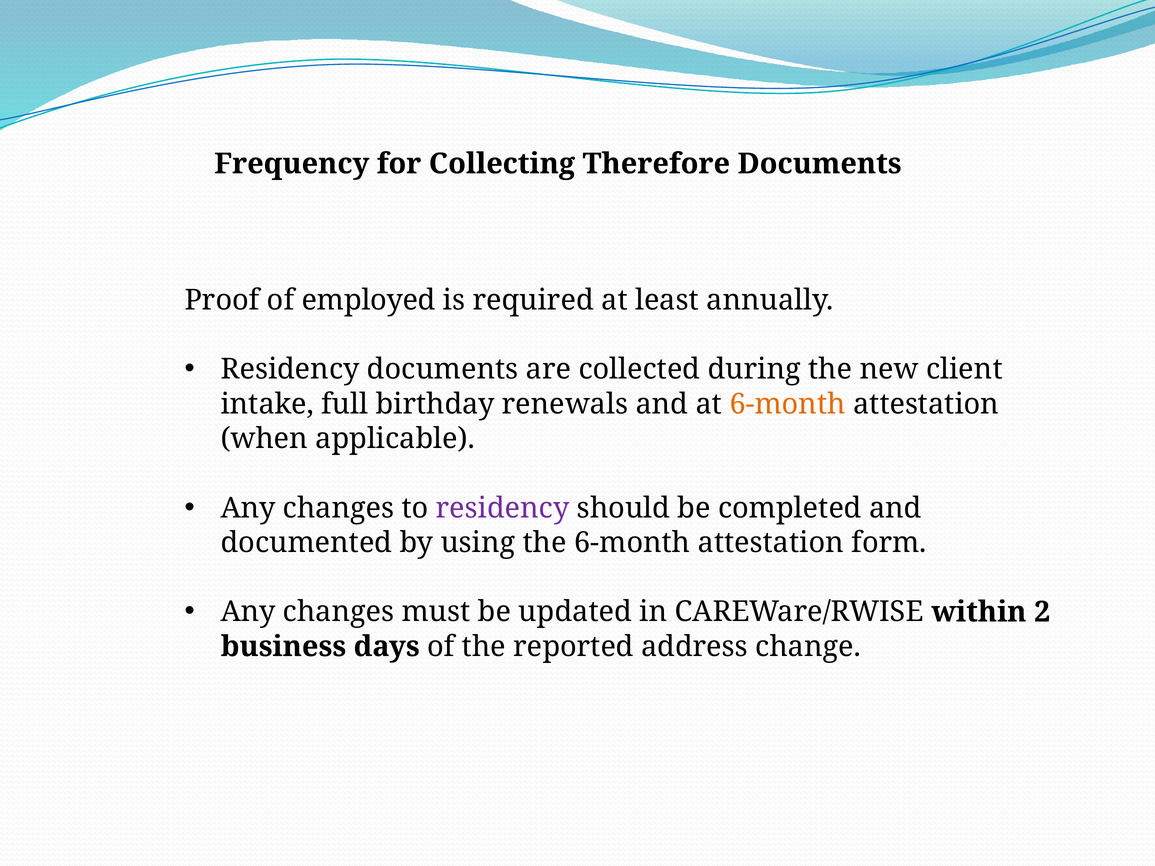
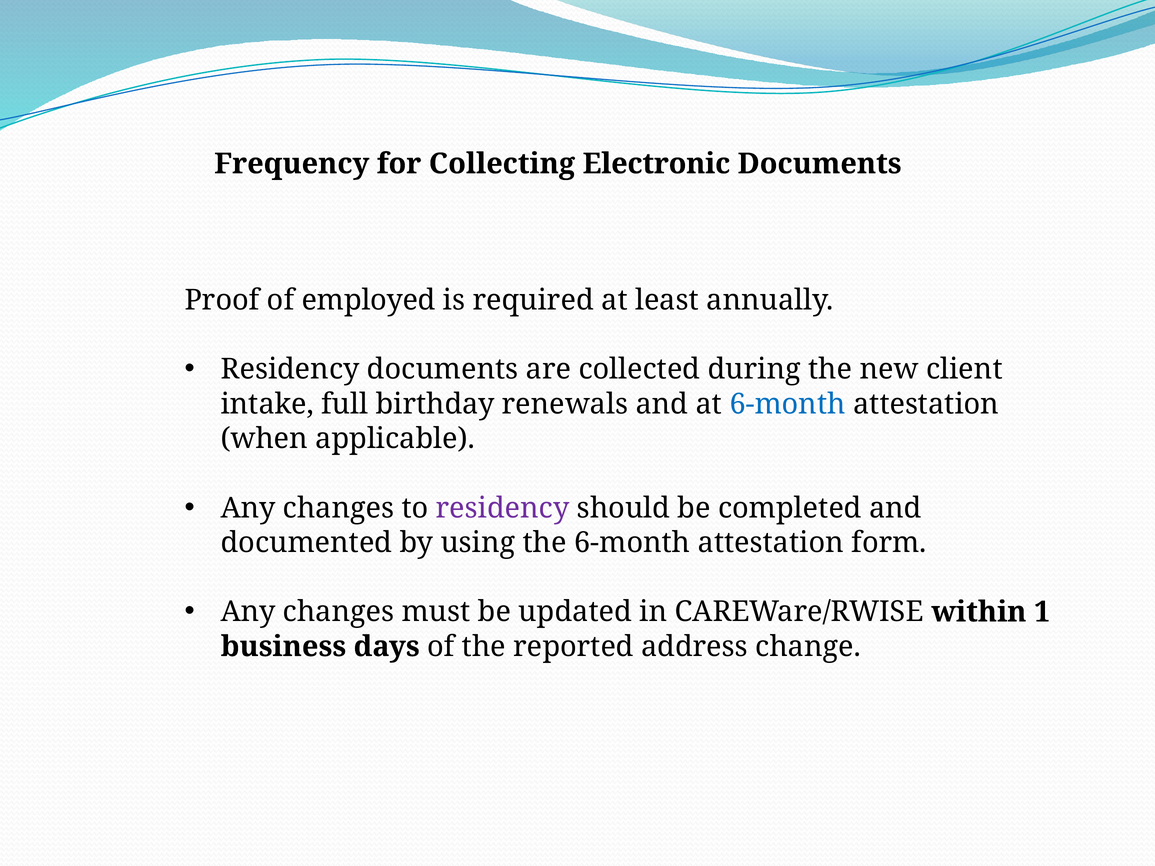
Therefore: Therefore -> Electronic
6-month at (788, 404) colour: orange -> blue
2: 2 -> 1
